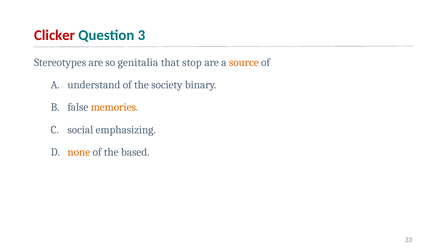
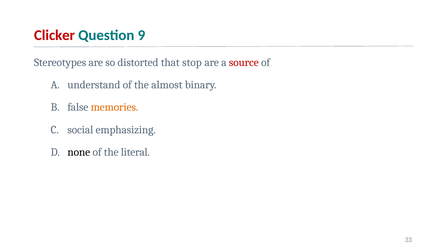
3: 3 -> 9
genitalia: genitalia -> distorted
source colour: orange -> red
society: society -> almost
none colour: orange -> black
based: based -> literal
